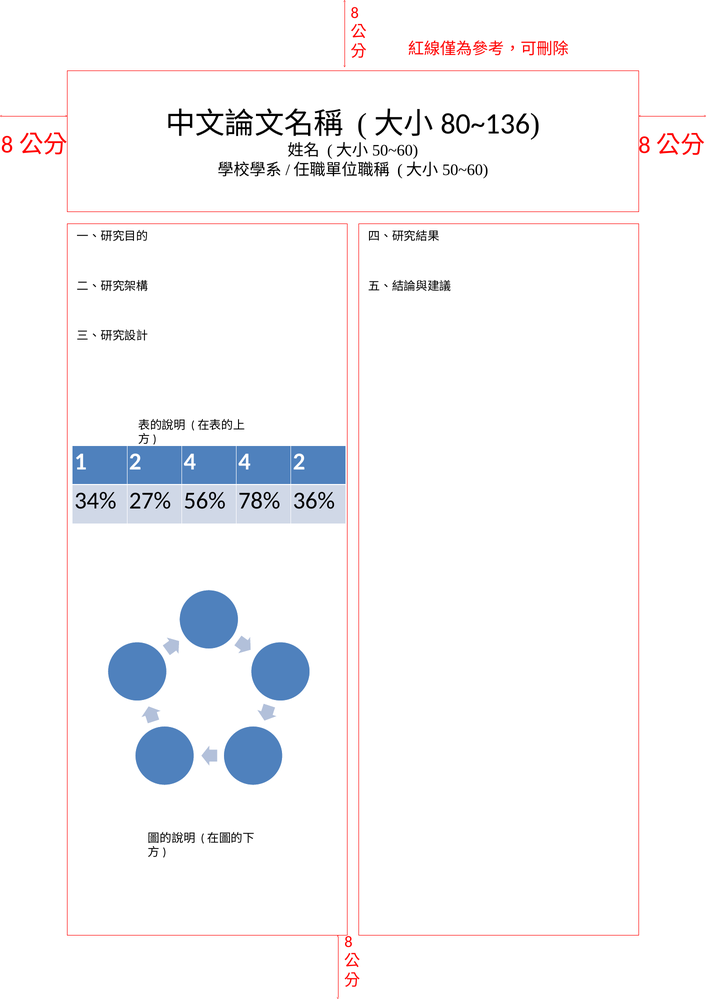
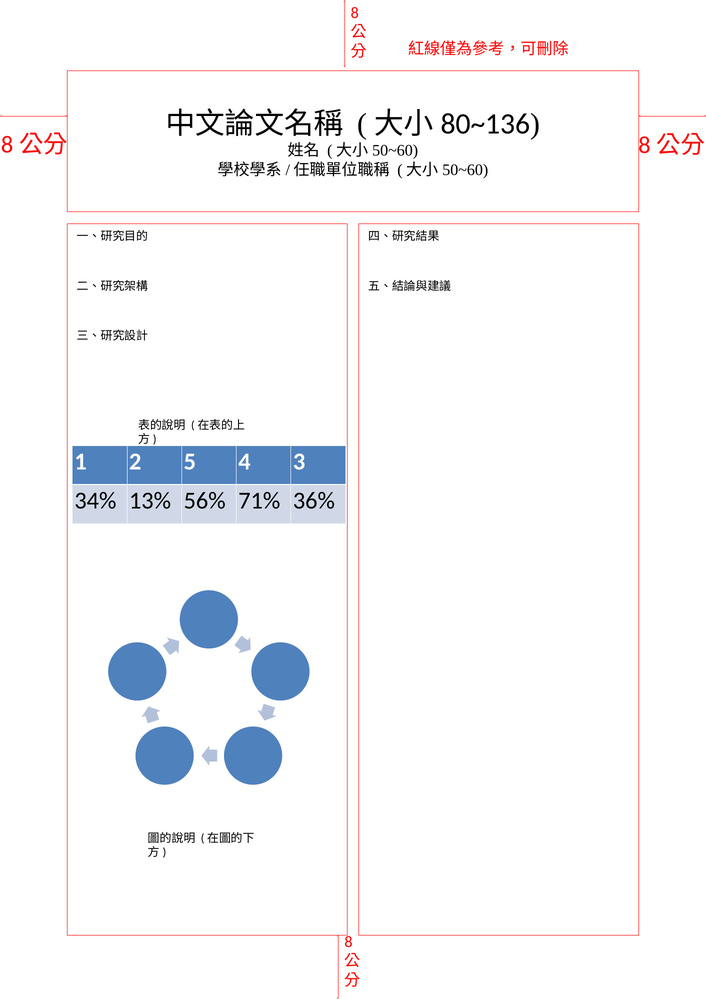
2 4: 4 -> 5
4 2: 2 -> 3
27%: 27% -> 13%
78%: 78% -> 71%
